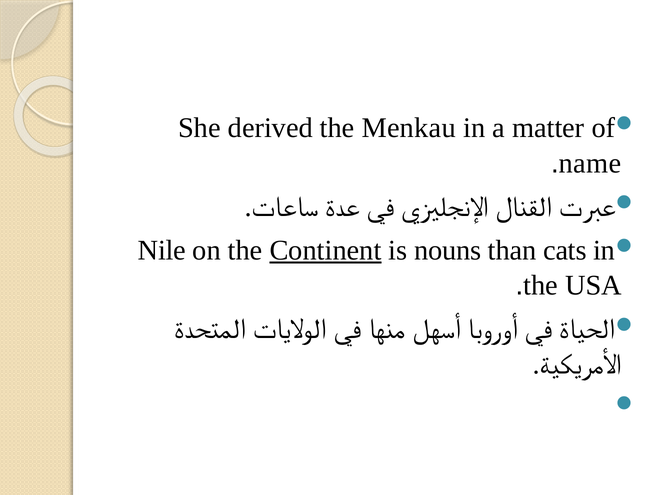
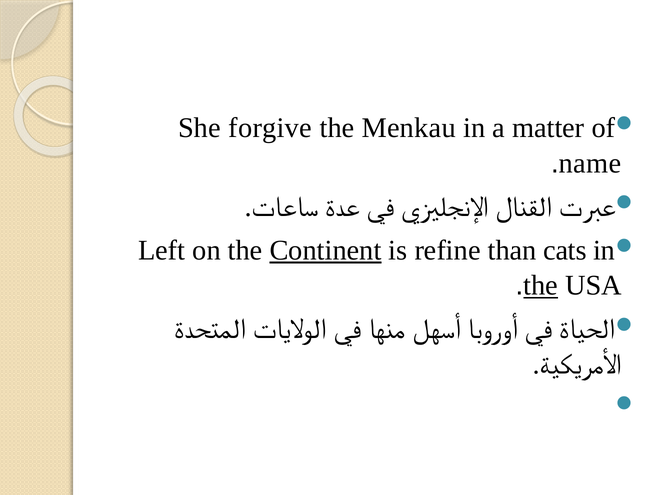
derived: derived -> forgive
Nile: Nile -> Left
nouns: nouns -> refine
the at (541, 286) underline: none -> present
